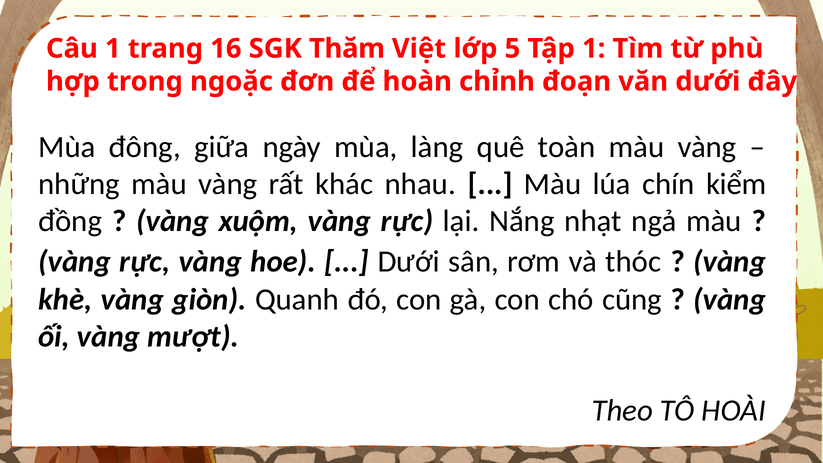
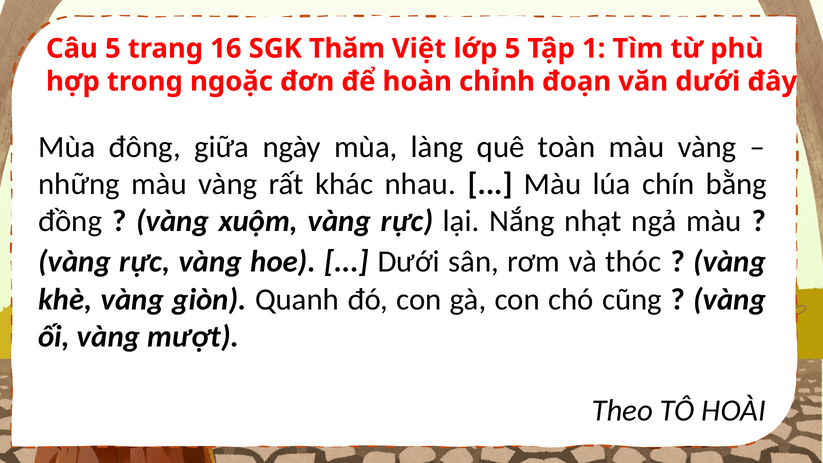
Câu 1: 1 -> 5
kiểm: kiểm -> bằng
